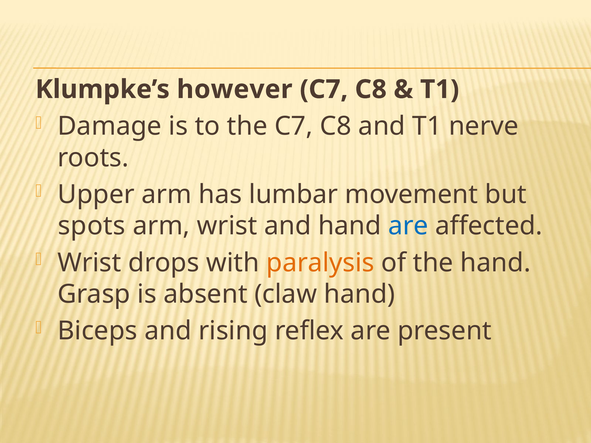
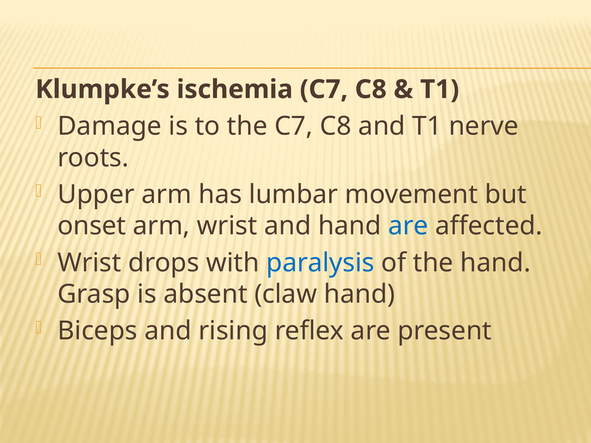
however: however -> ischemia
spots: spots -> onset
paralysis colour: orange -> blue
